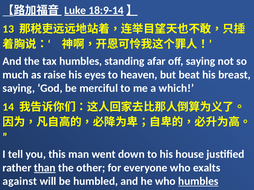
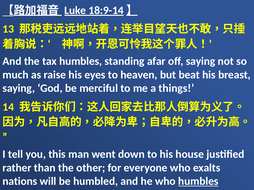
which: which -> things
than underline: present -> none
against: against -> nations
